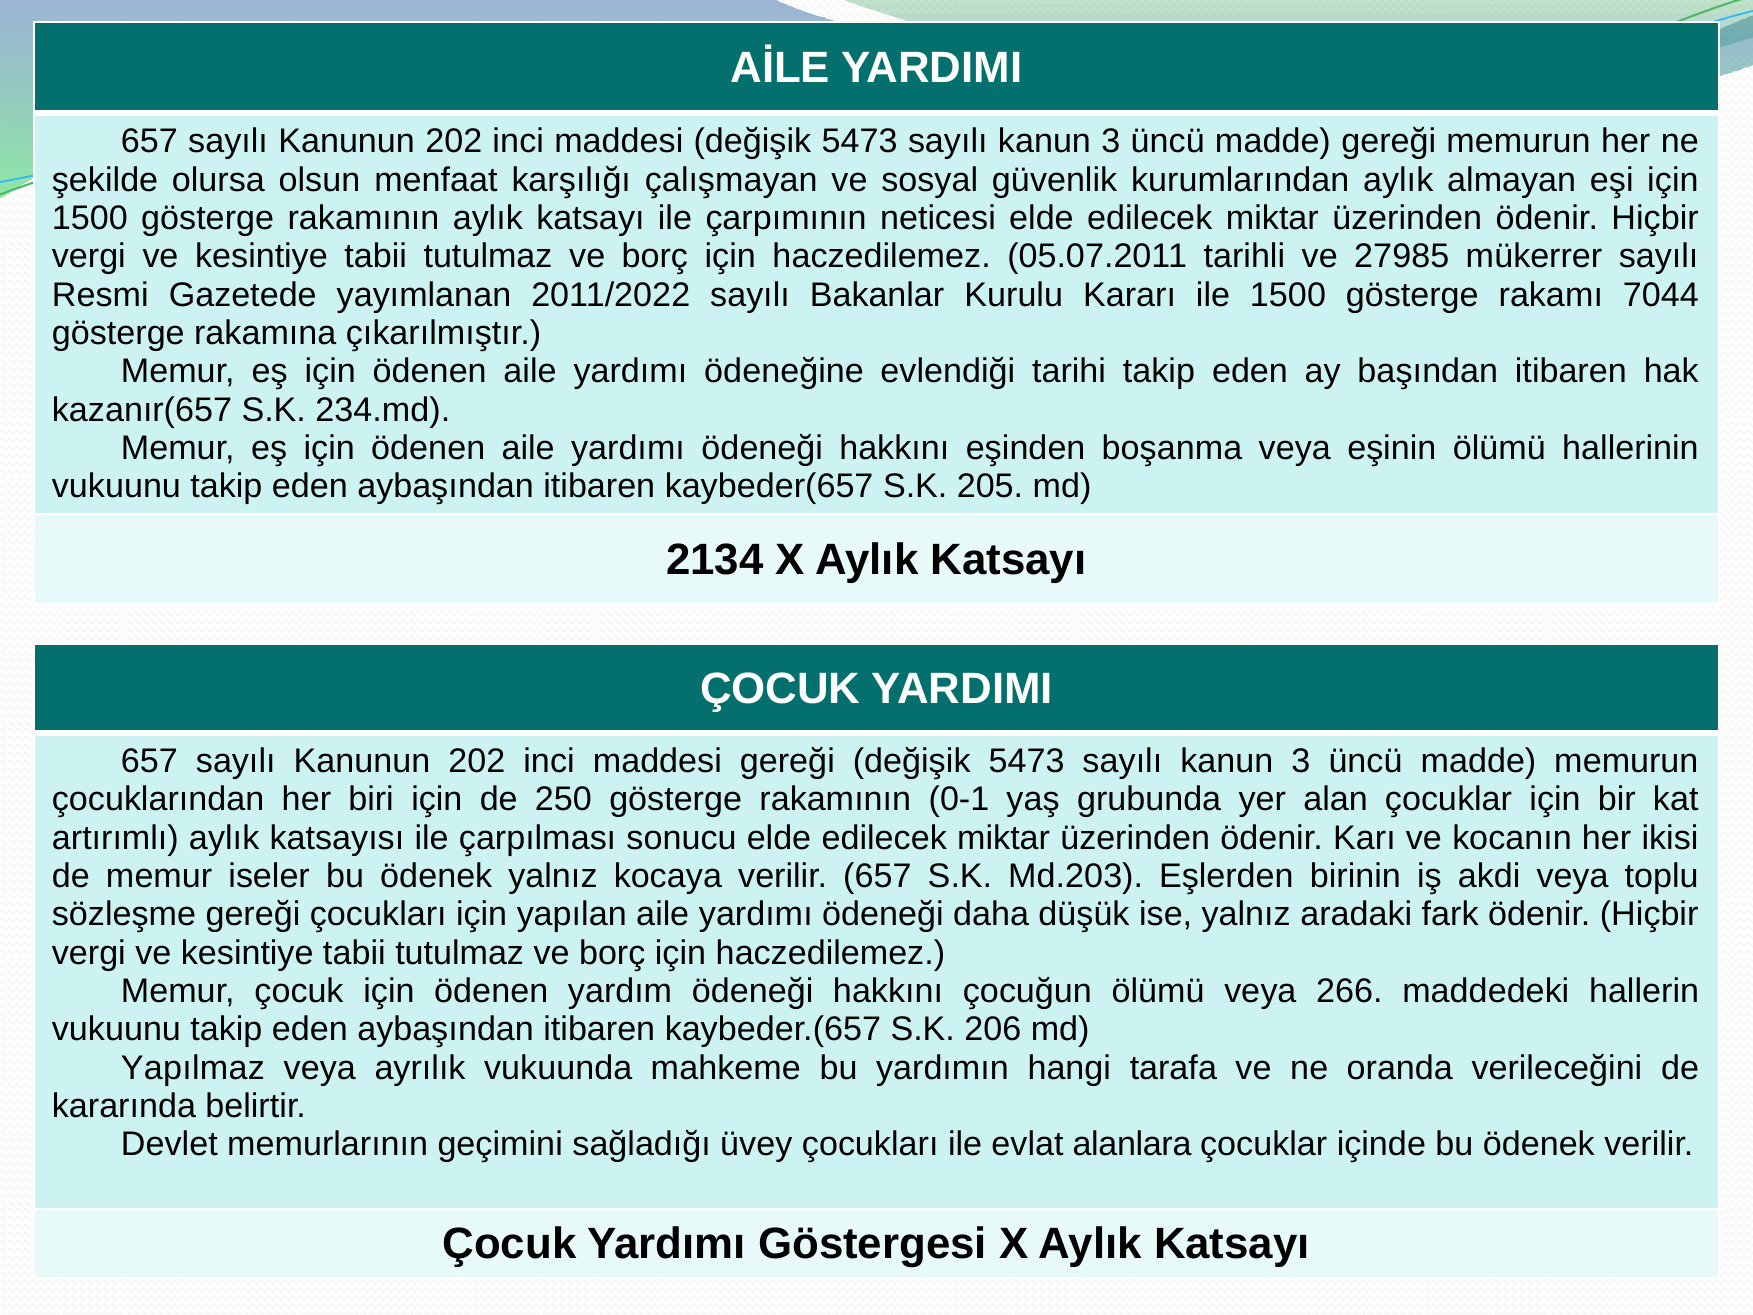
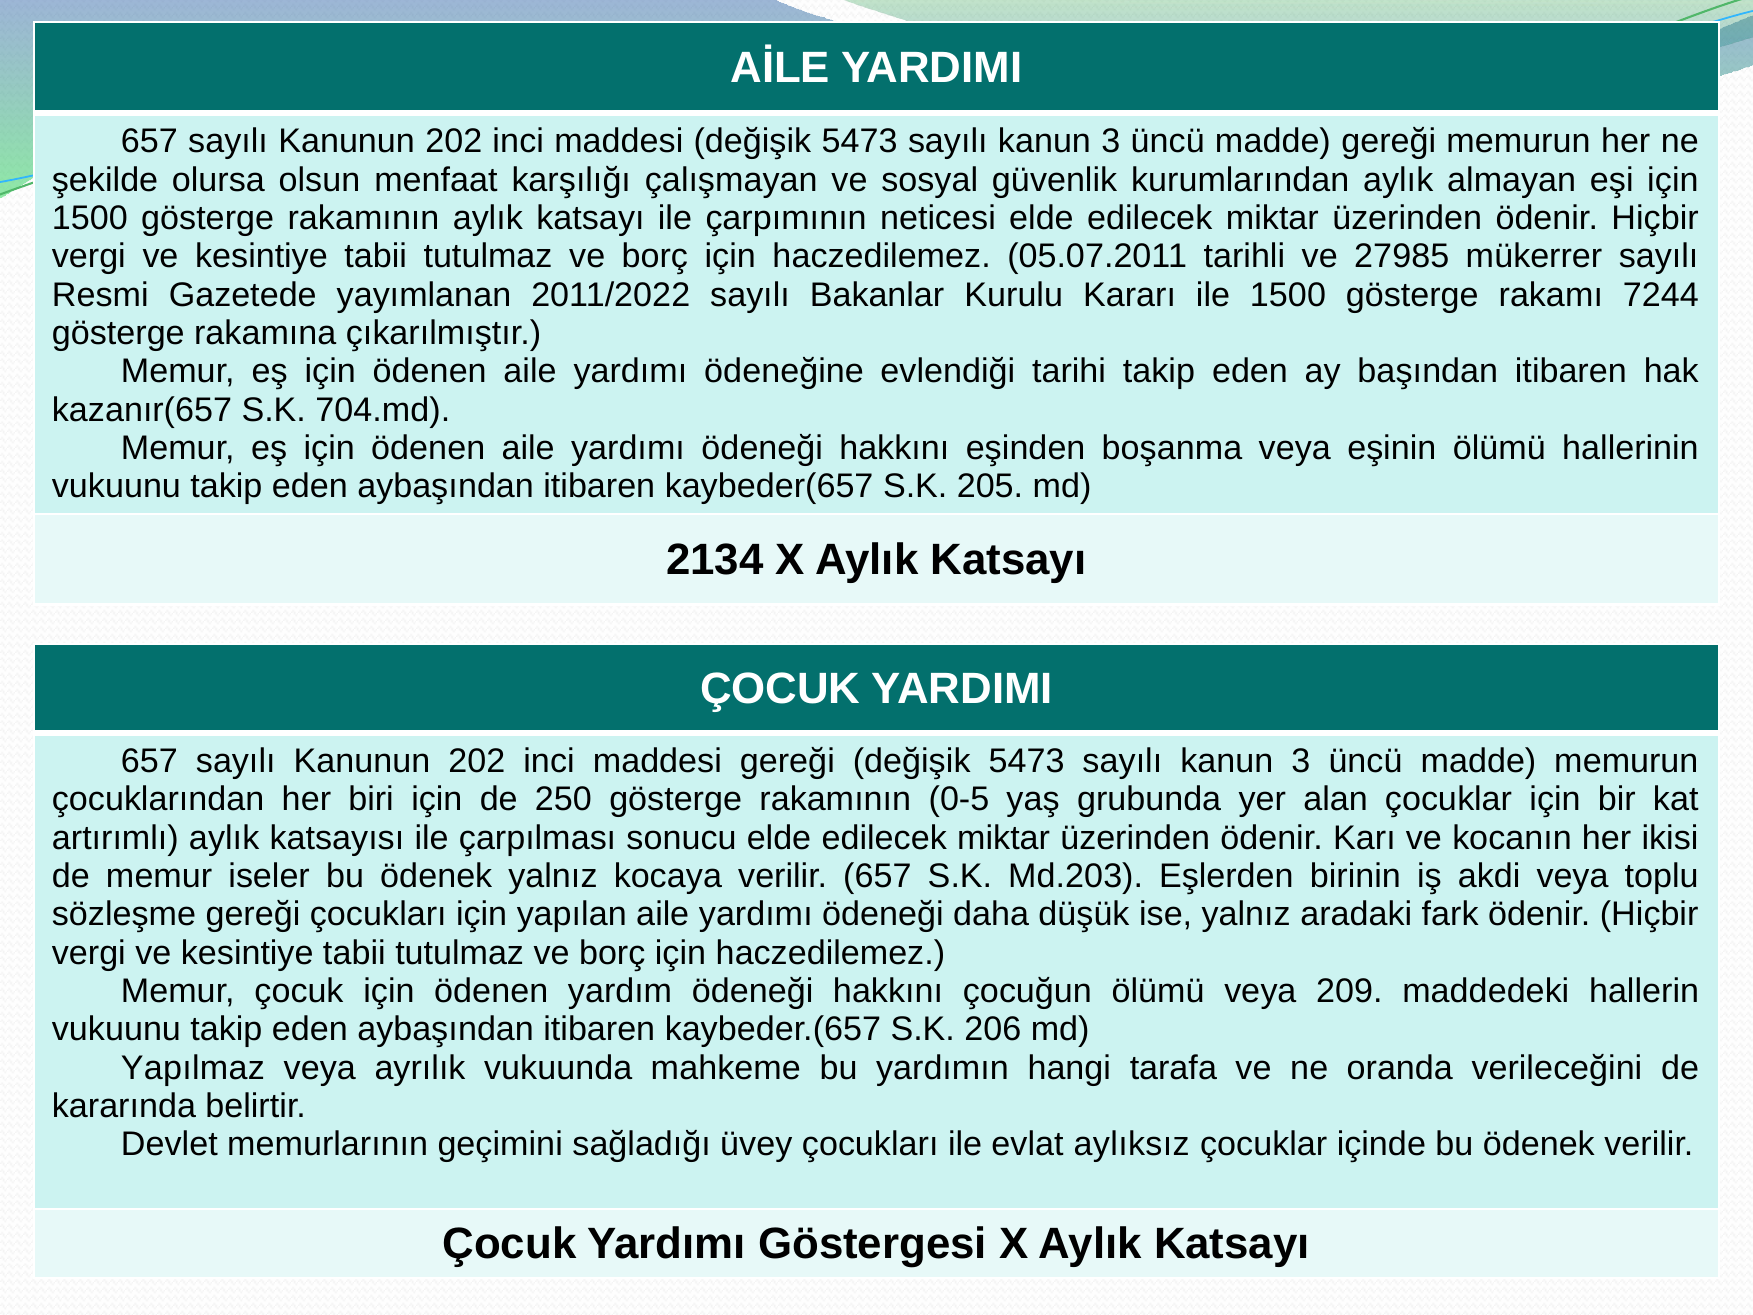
7044: 7044 -> 7244
234.md: 234.md -> 704.md
0-1: 0-1 -> 0-5
266: 266 -> 209
alanlara: alanlara -> aylıksız
